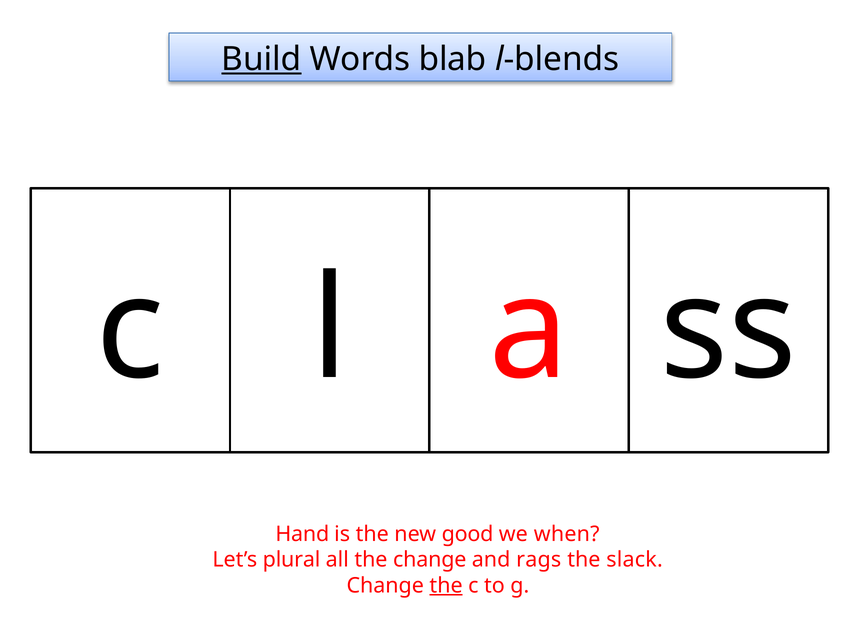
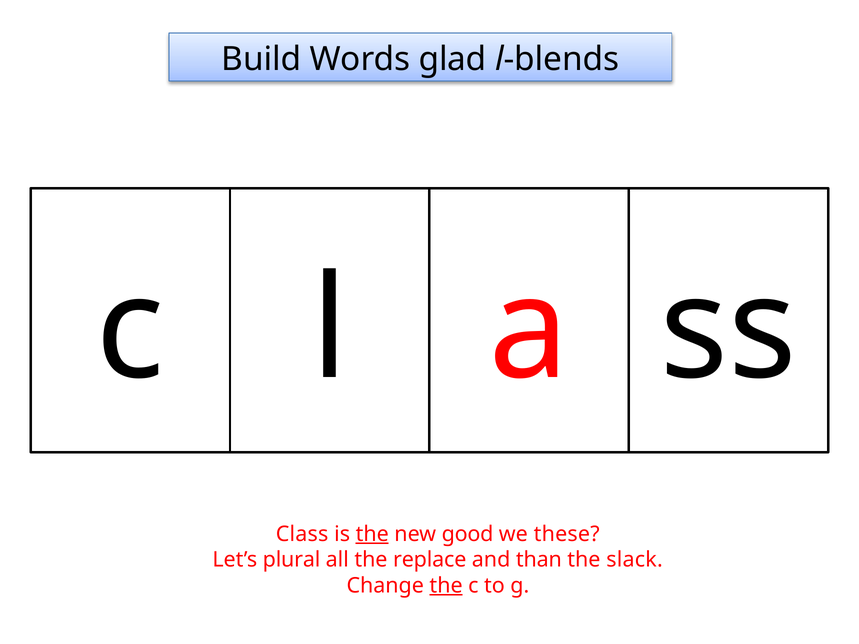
Build underline: present -> none
blab: blab -> glad
Hand: Hand -> Class
the at (372, 534) underline: none -> present
when: when -> these
the change: change -> replace
rags: rags -> than
